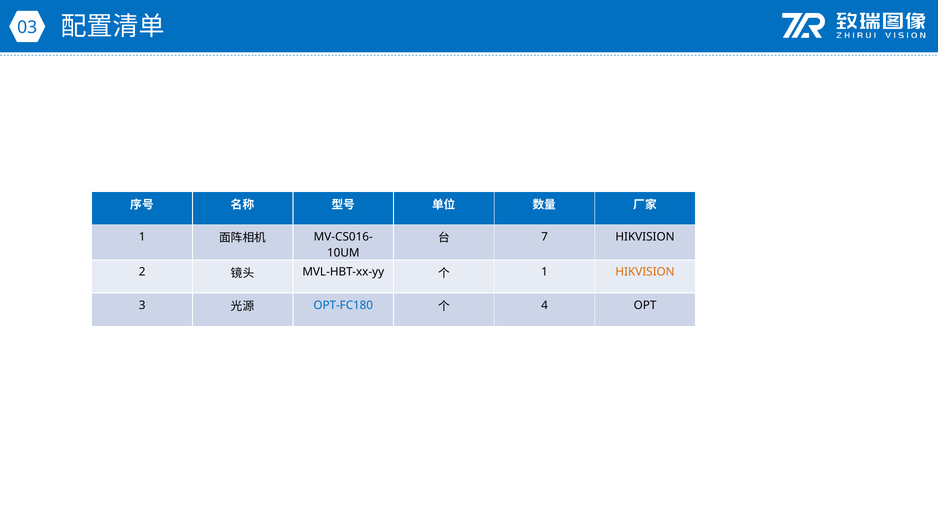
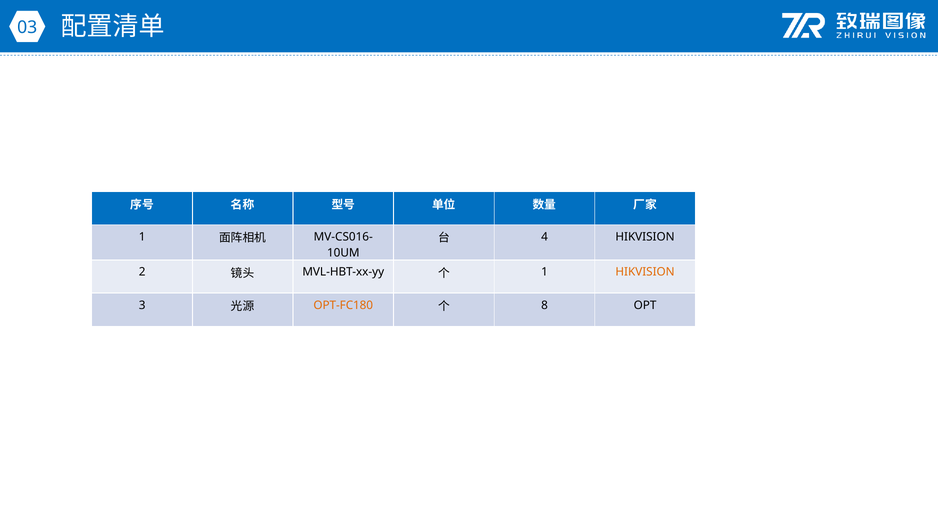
7: 7 -> 4
OPT-FC180 colour: blue -> orange
4: 4 -> 8
